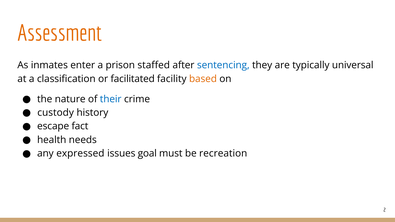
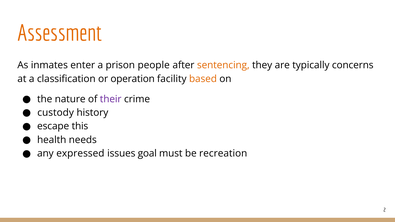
staffed: staffed -> people
sentencing colour: blue -> orange
universal: universal -> concerns
facilitated: facilitated -> operation
their colour: blue -> purple
fact: fact -> this
